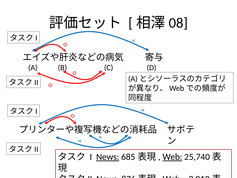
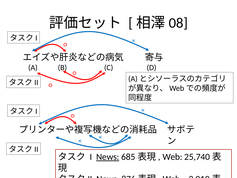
Web at (172, 157) underline: present -> none
